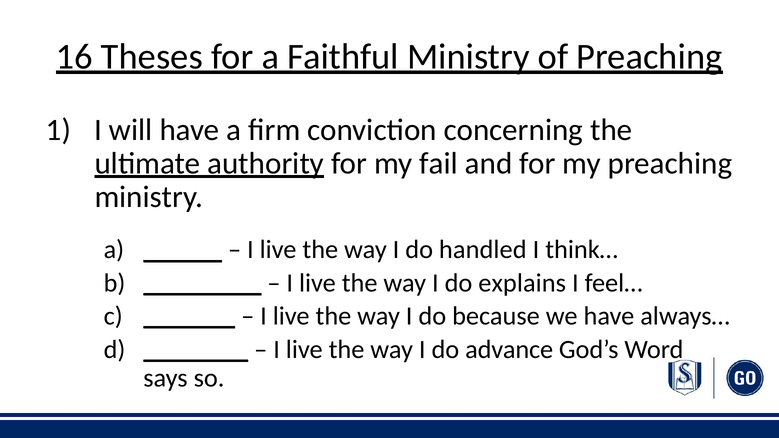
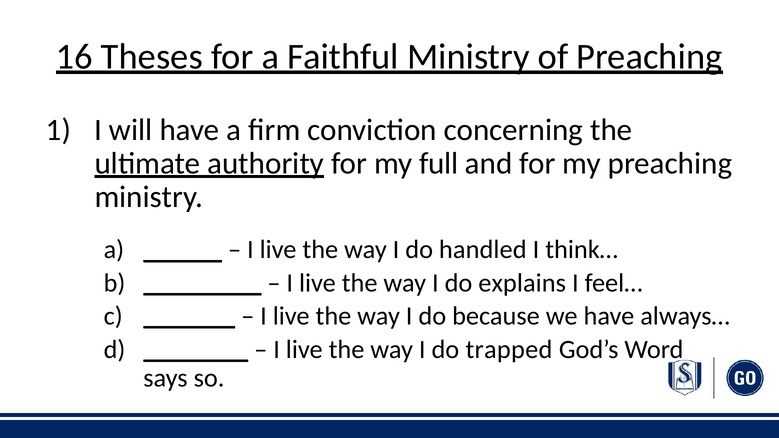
fail: fail -> full
advance: advance -> trapped
